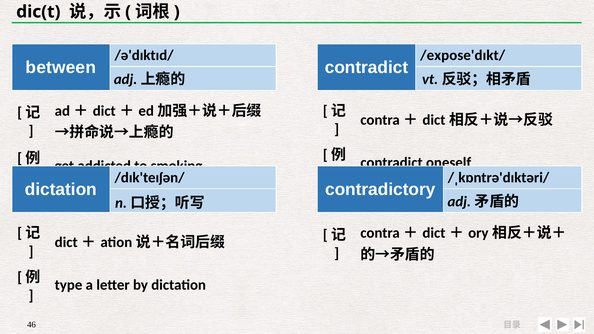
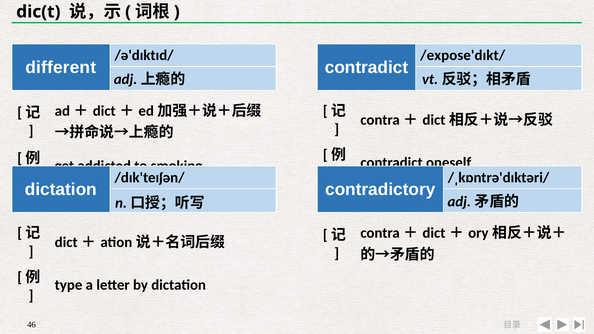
between: between -> different
